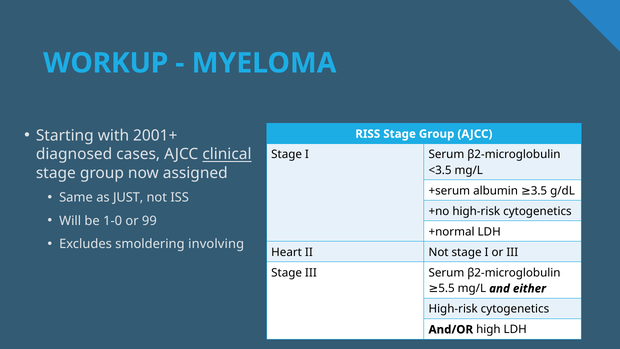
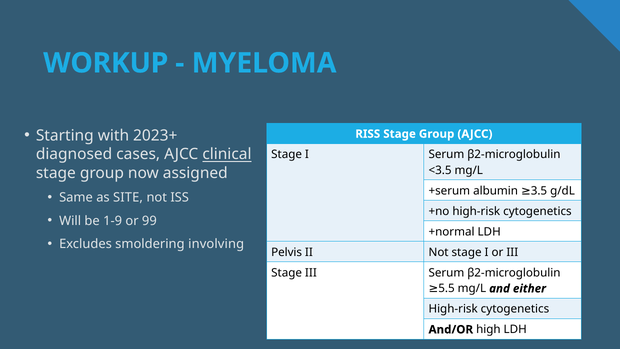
2001+: 2001+ -> 2023+
JUST: JUST -> SITE
1-0: 1-0 -> 1-9
Heart: Heart -> Pelvis
